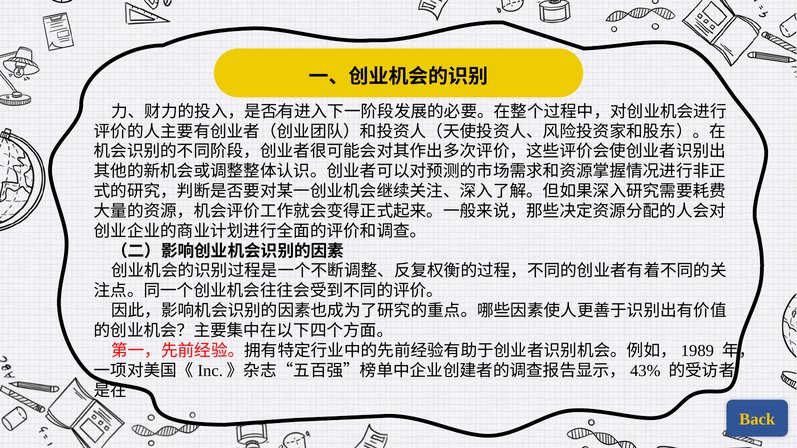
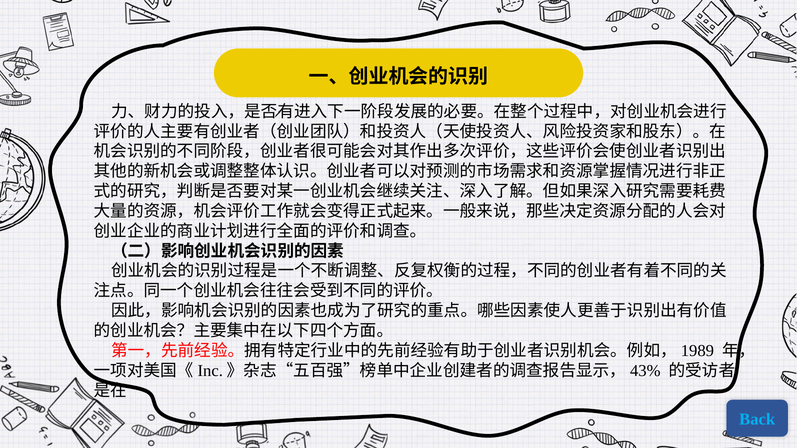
Back colour: yellow -> light blue
